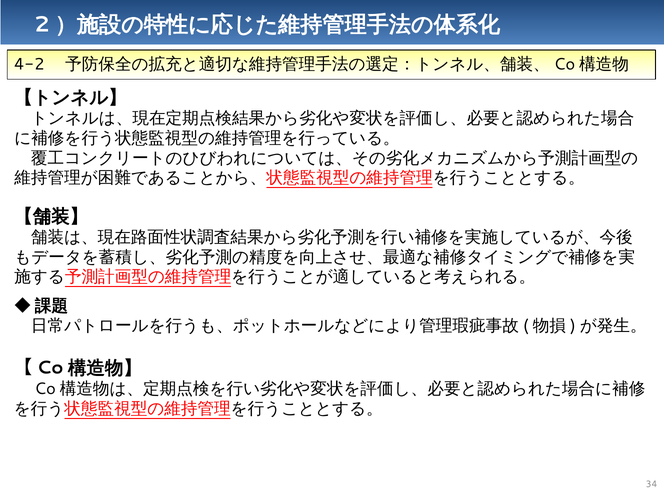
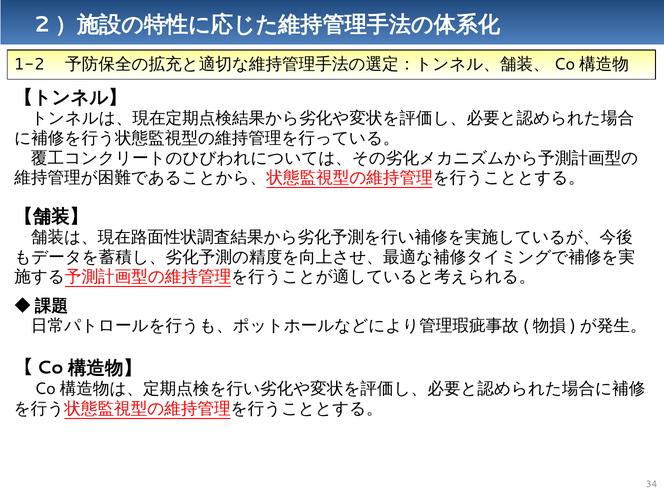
4-2: 4-2 -> 1-2
